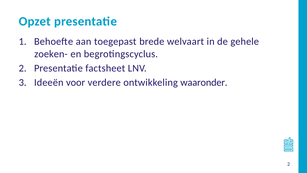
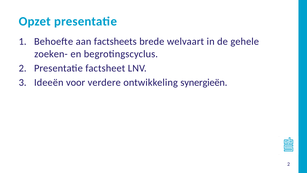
toegepast: toegepast -> factsheets
waaronder: waaronder -> synergieën
